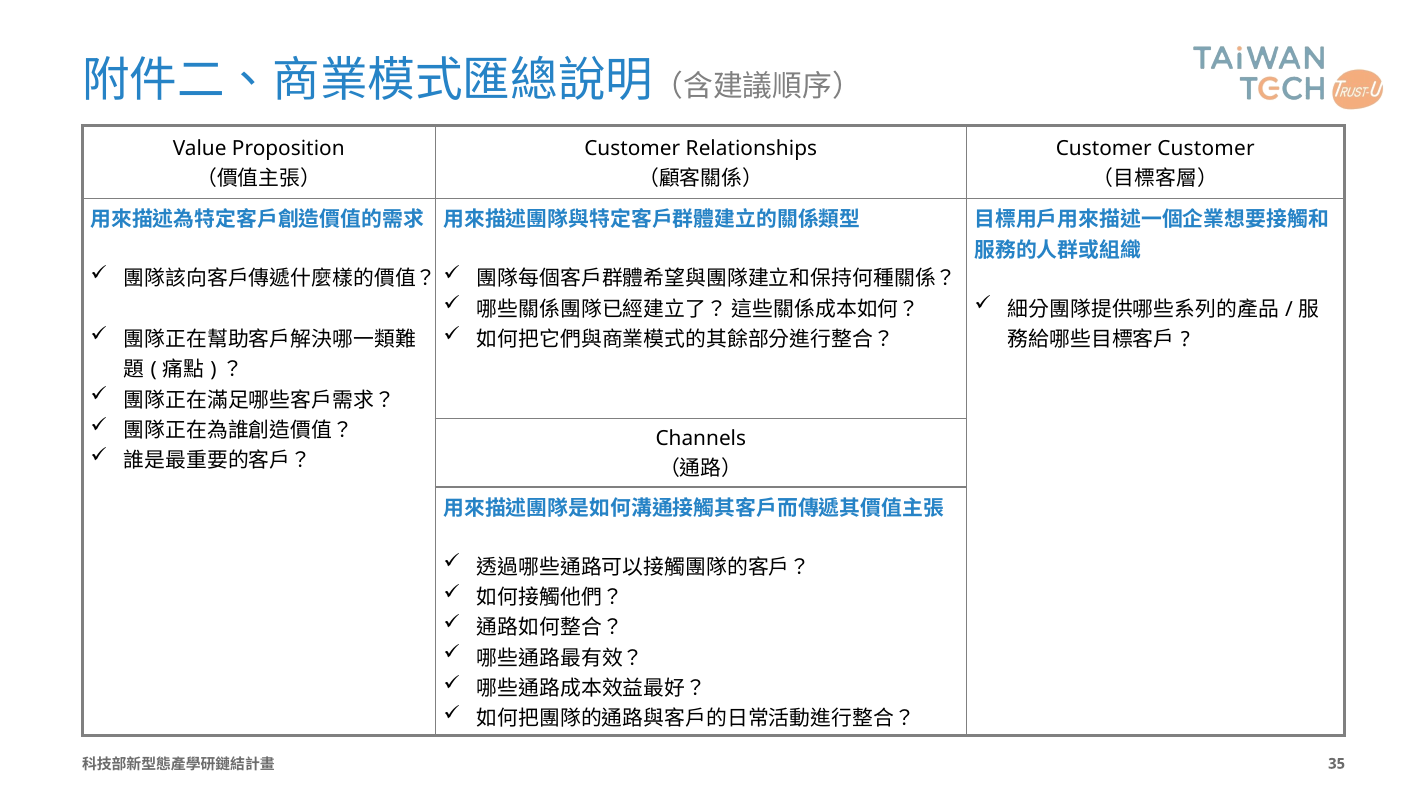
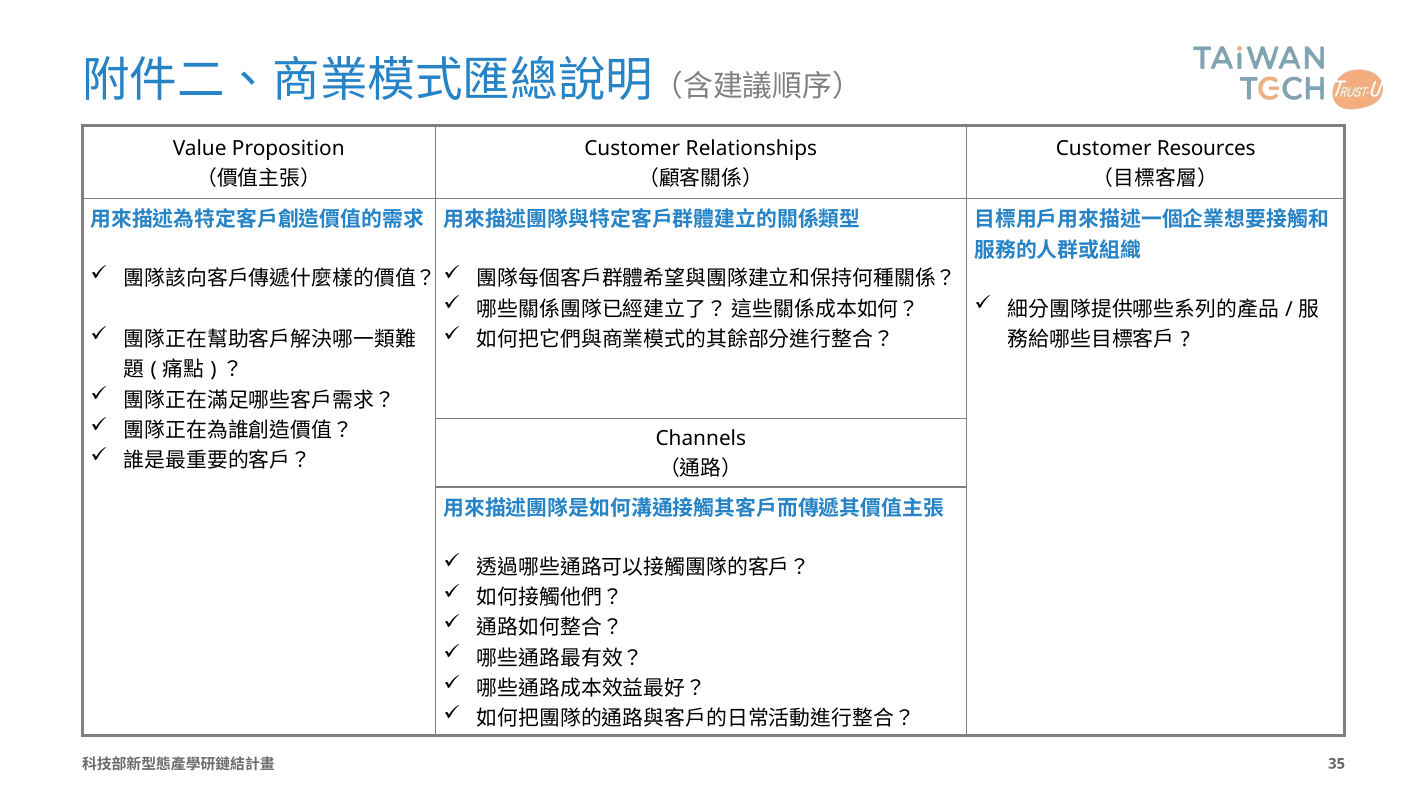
Customer Customer: Customer -> Resources
